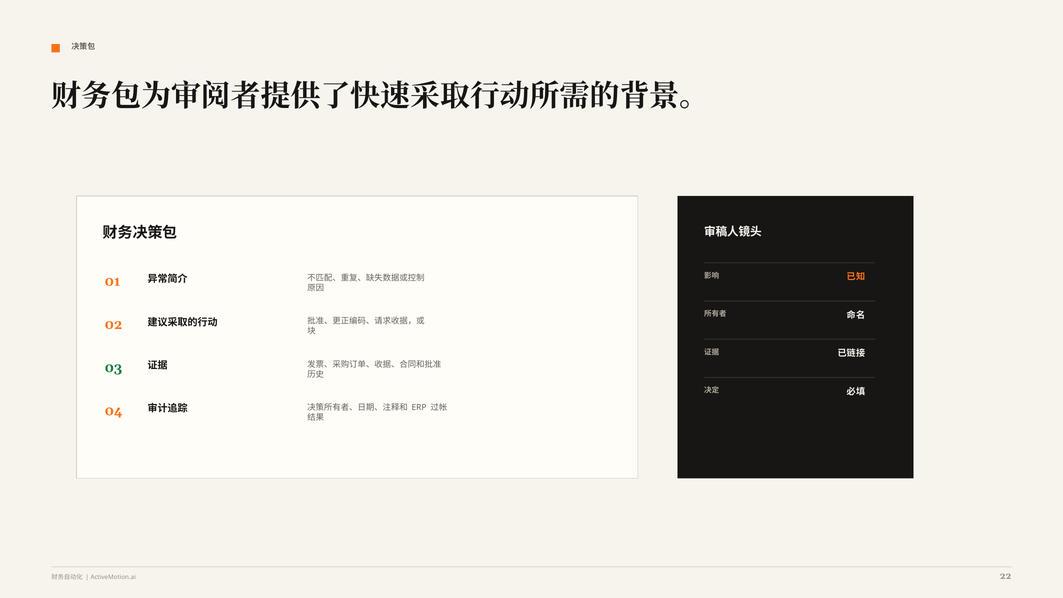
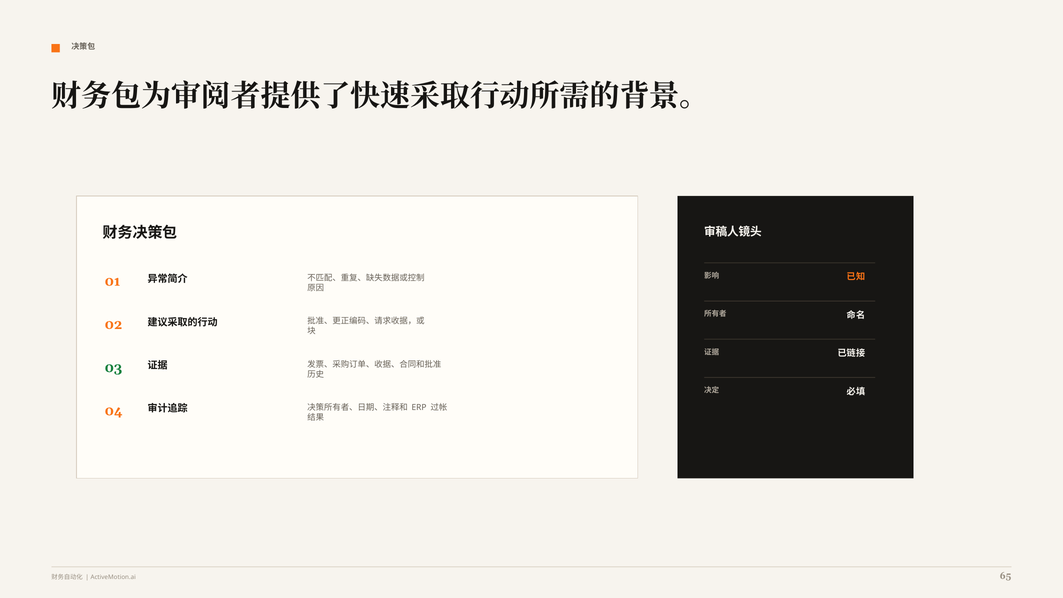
22: 22 -> 65
